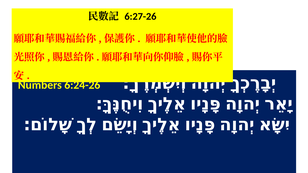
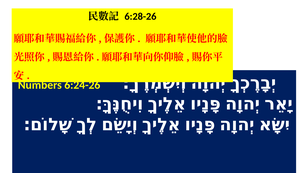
6:27-26: 6:27-26 -> 6:28-26
